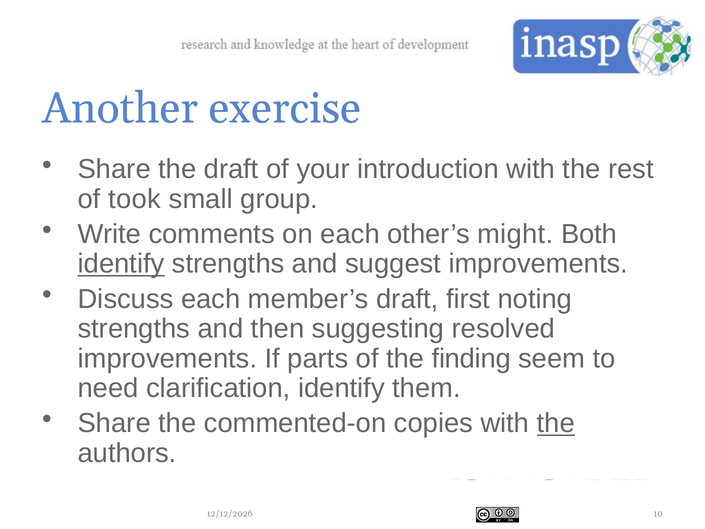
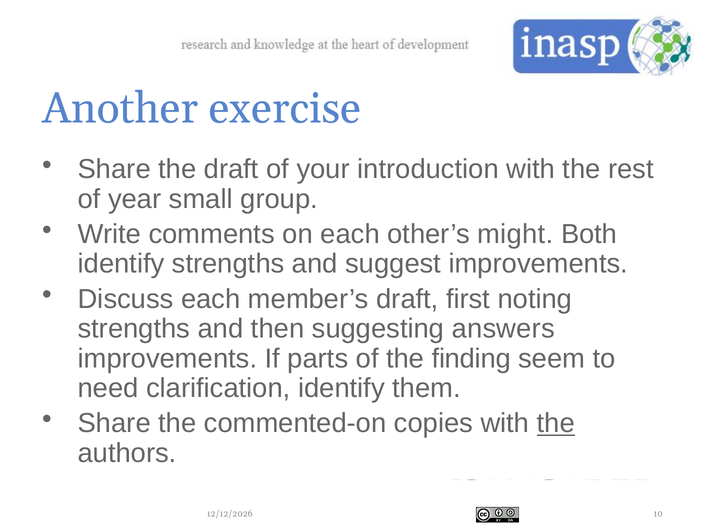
took: took -> year
identify at (121, 264) underline: present -> none
resolved: resolved -> answers
